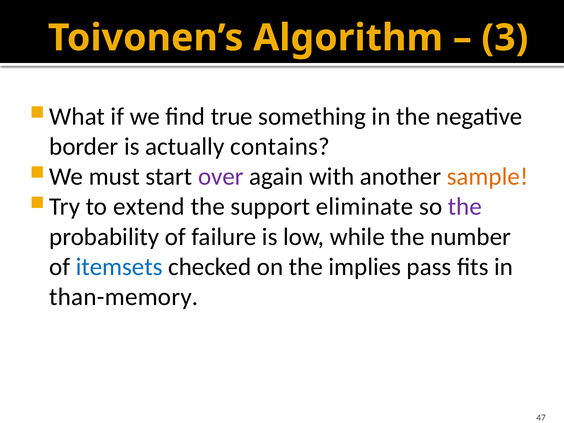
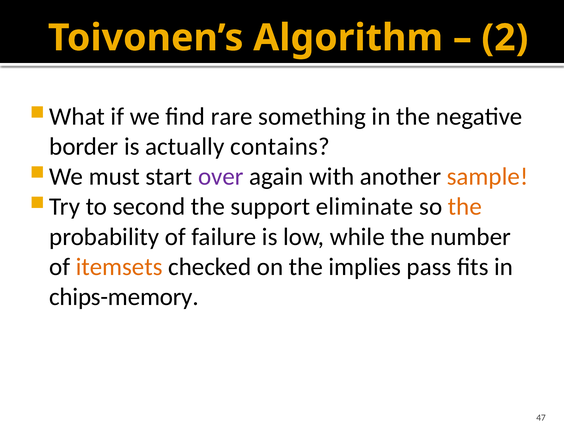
3: 3 -> 2
true: true -> rare
extend: extend -> second
the at (465, 207) colour: purple -> orange
itemsets colour: blue -> orange
than-memory: than-memory -> chips-memory
